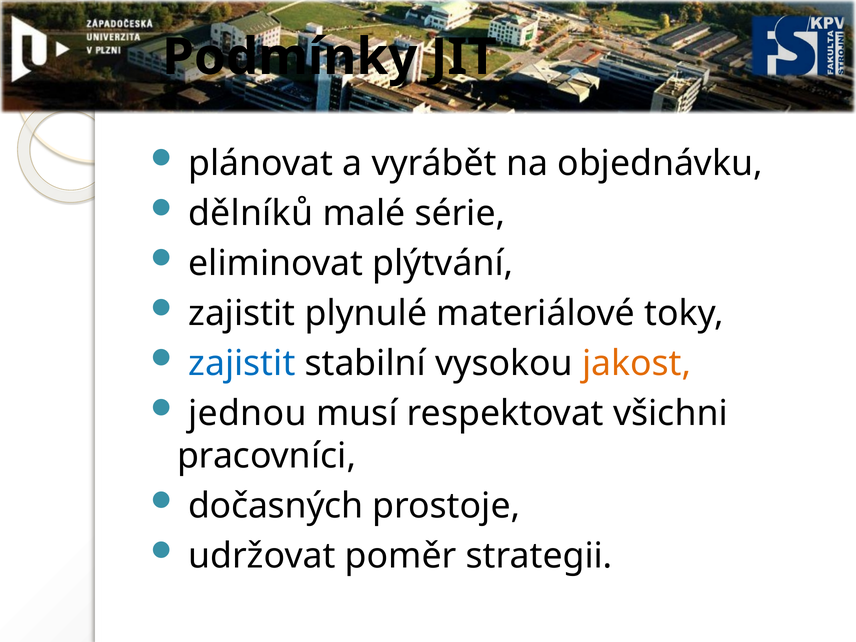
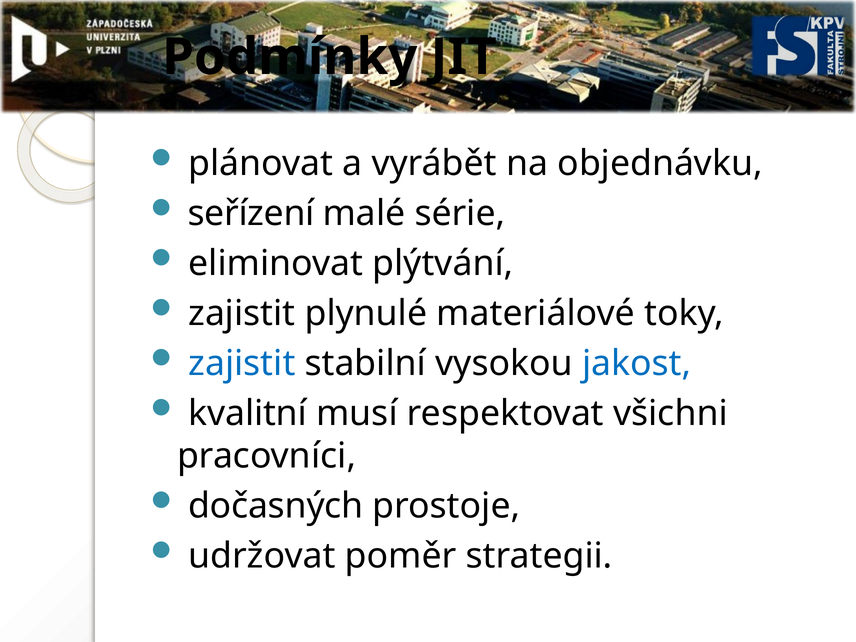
dělníků: dělníků -> seřízení
jakost colour: orange -> blue
jednou: jednou -> kvalitní
